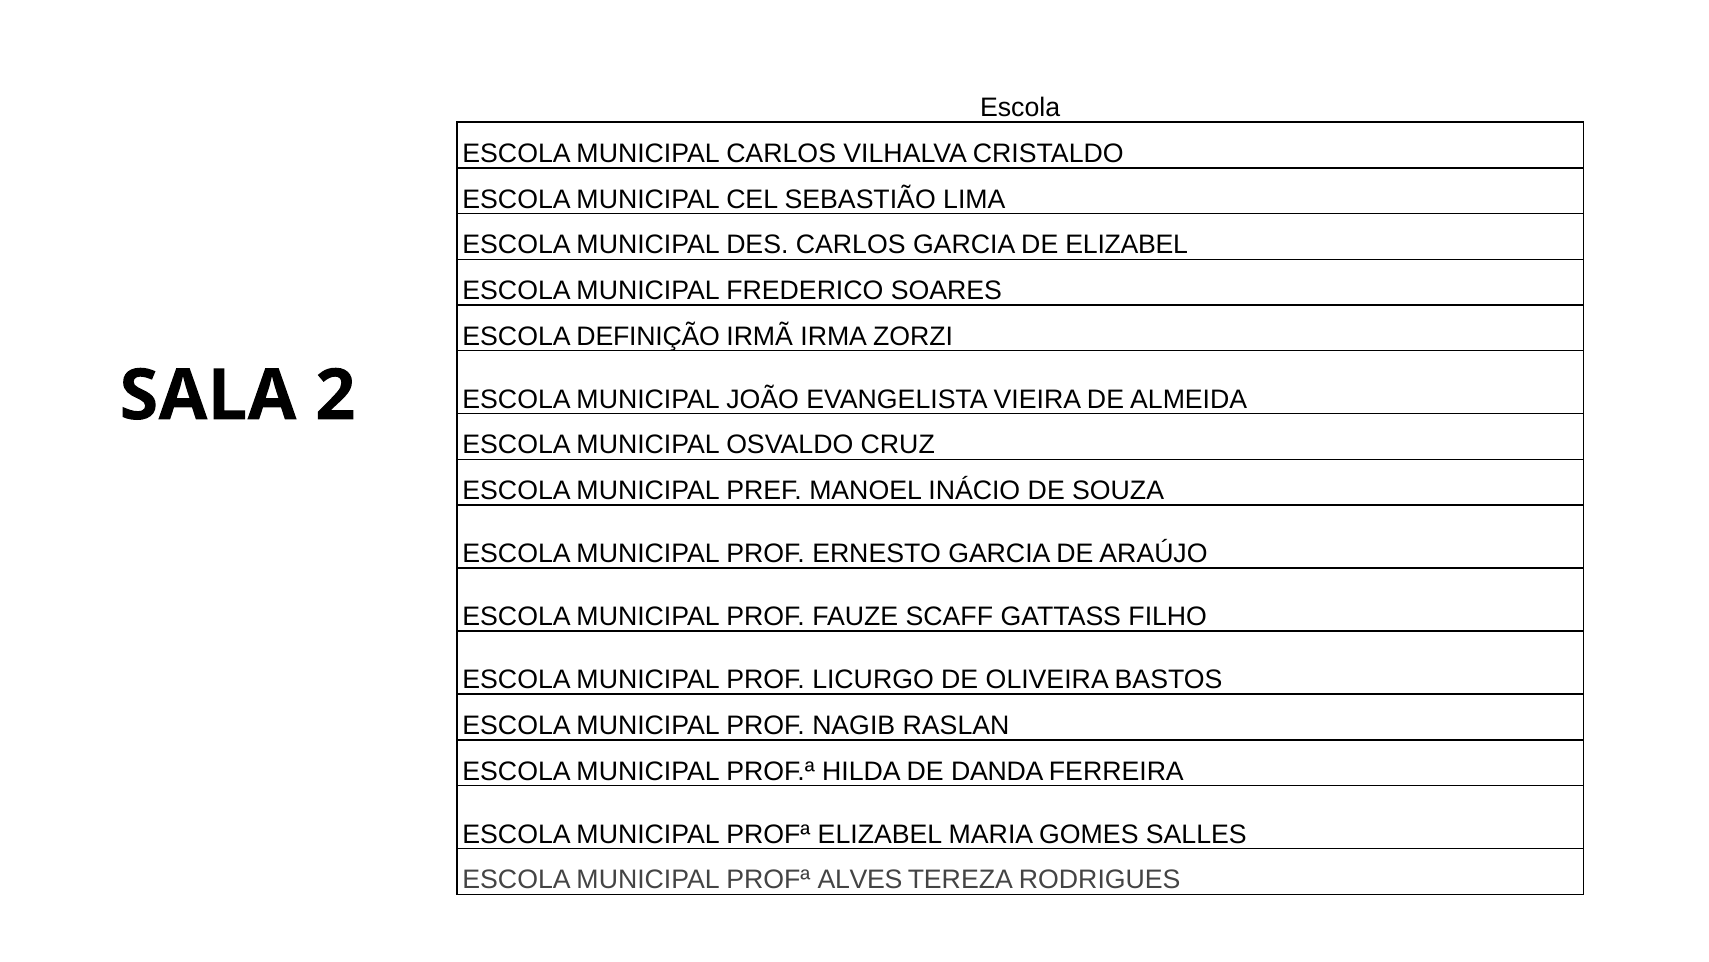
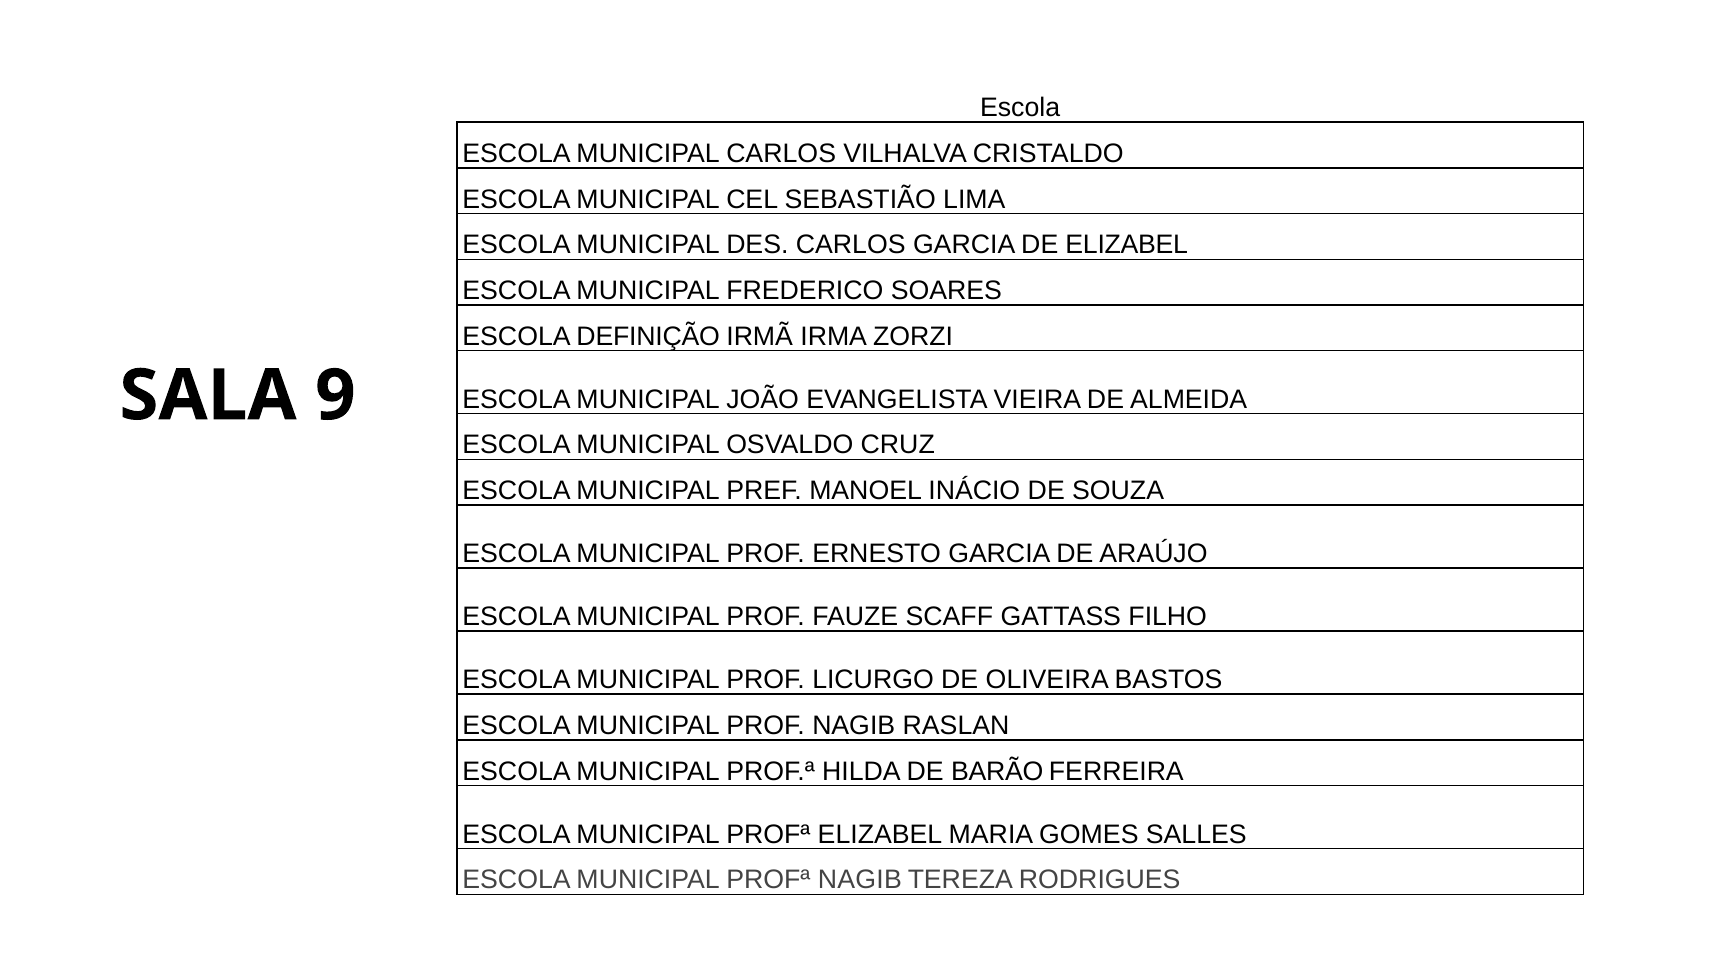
2: 2 -> 9
DANDA: DANDA -> BARÃO
PROFª ALVES: ALVES -> NAGIB
